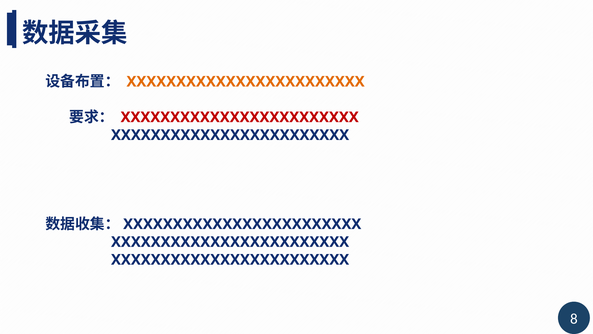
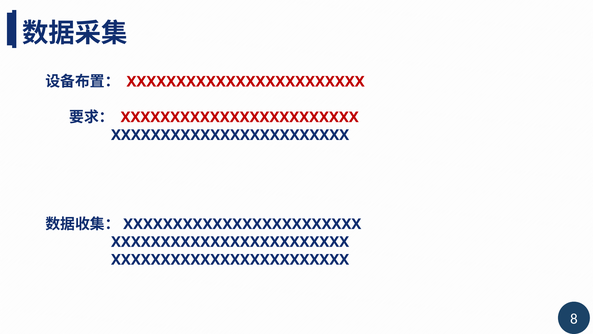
XXXXXXXXXXXXXXXXXXXXXXXX at (246, 82) colour: orange -> red
